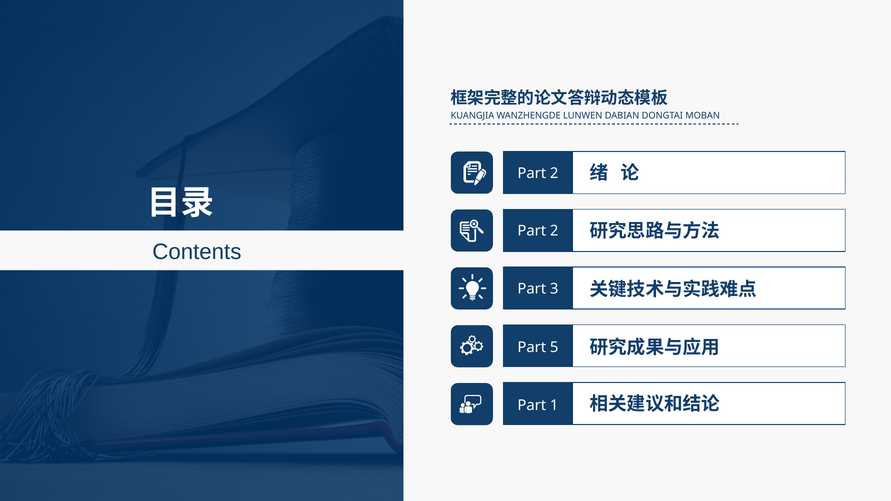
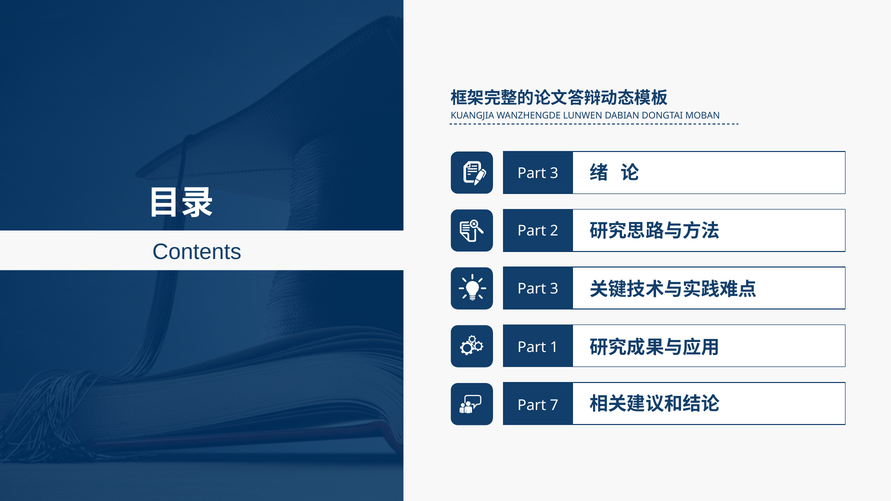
2 at (554, 174): 2 -> 3
5: 5 -> 1
1: 1 -> 7
